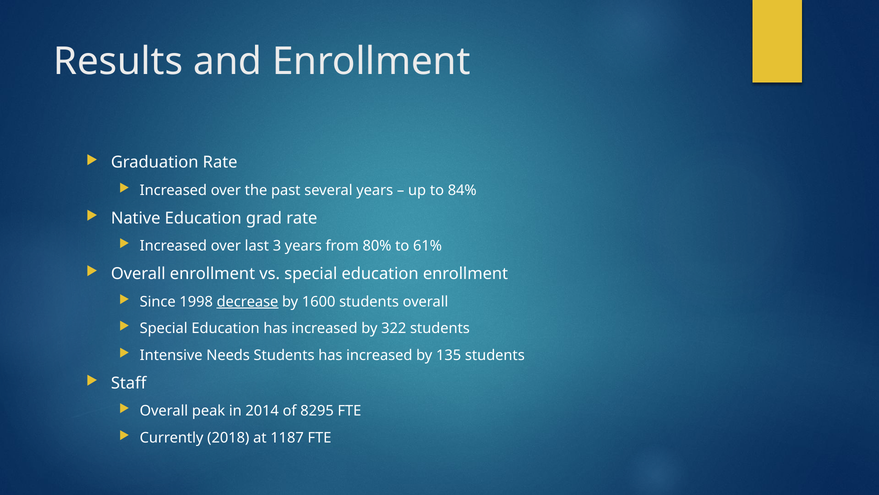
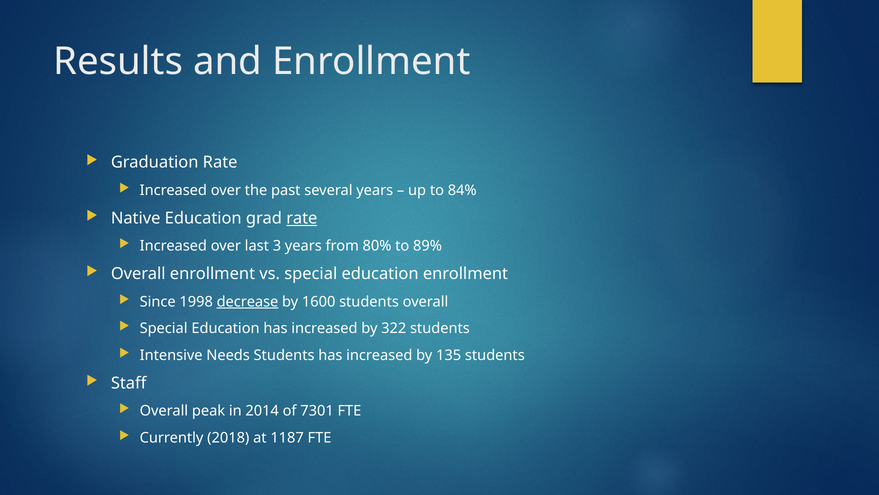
rate at (302, 218) underline: none -> present
61%: 61% -> 89%
8295: 8295 -> 7301
